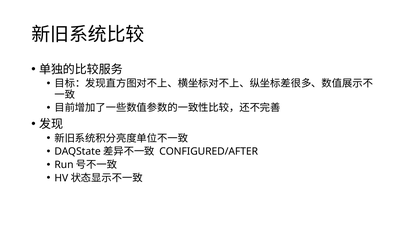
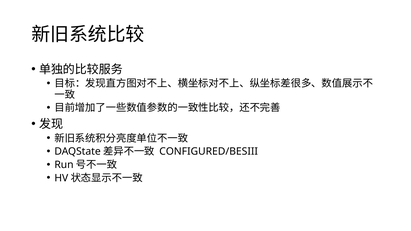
CONFIGURED/AFTER: CONFIGURED/AFTER -> CONFIGURED/BESIII
